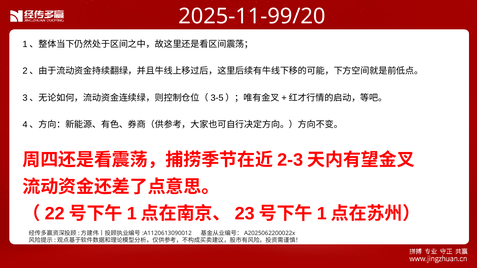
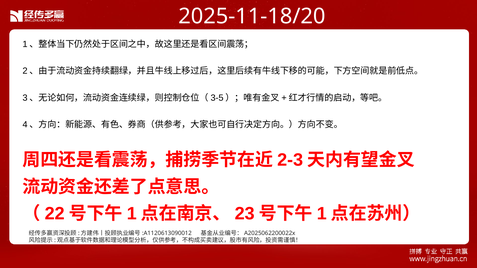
2025-11-99/20: 2025-11-99/20 -> 2025-11-18/20
